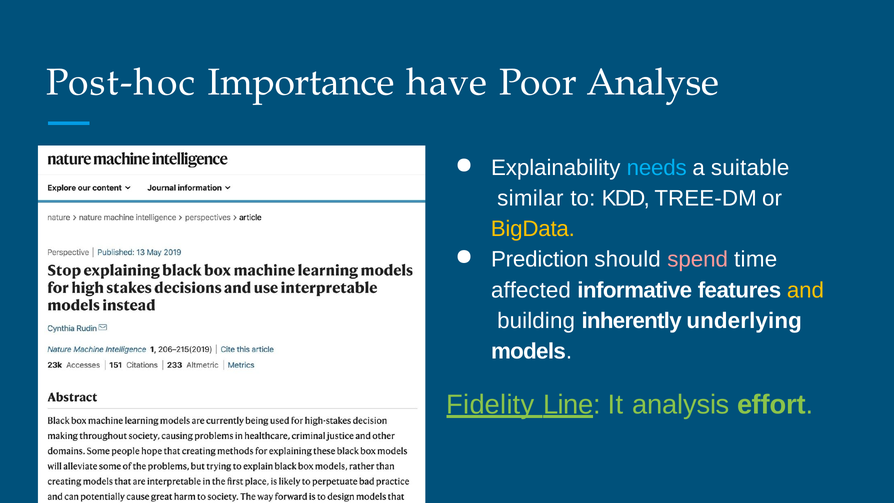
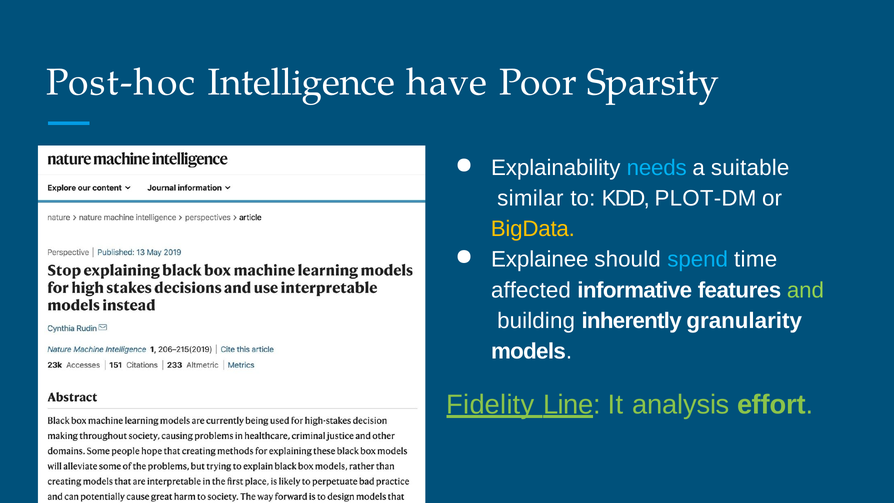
Importance: Importance -> Intelligence
Analyse: Analyse -> Sparsity
TREE-DM: TREE-DM -> PLOT-DM
Prediction: Prediction -> Explainee
spend colour: pink -> light blue
and colour: yellow -> light green
underlying: underlying -> granularity
